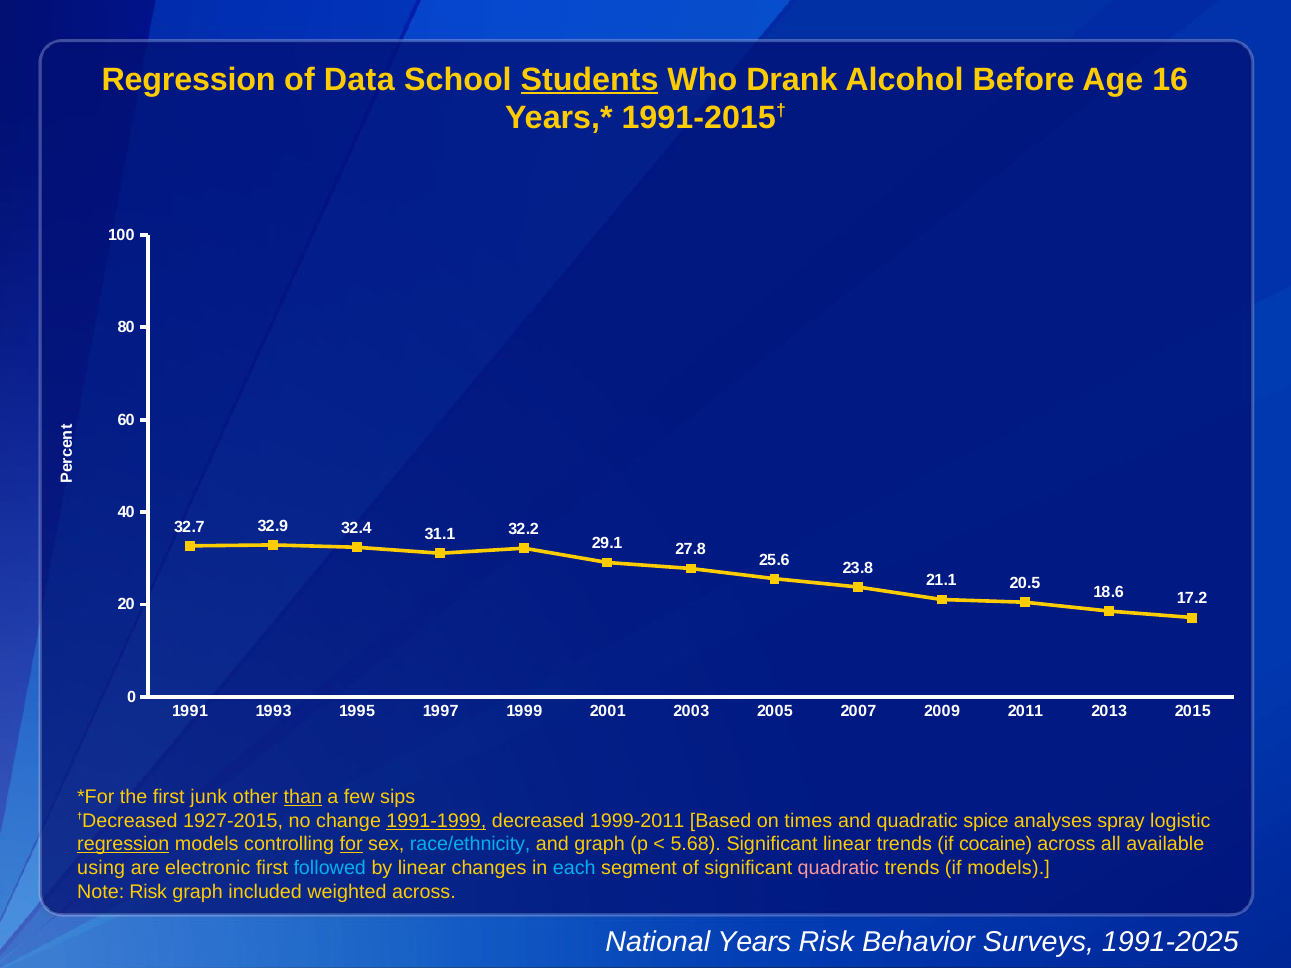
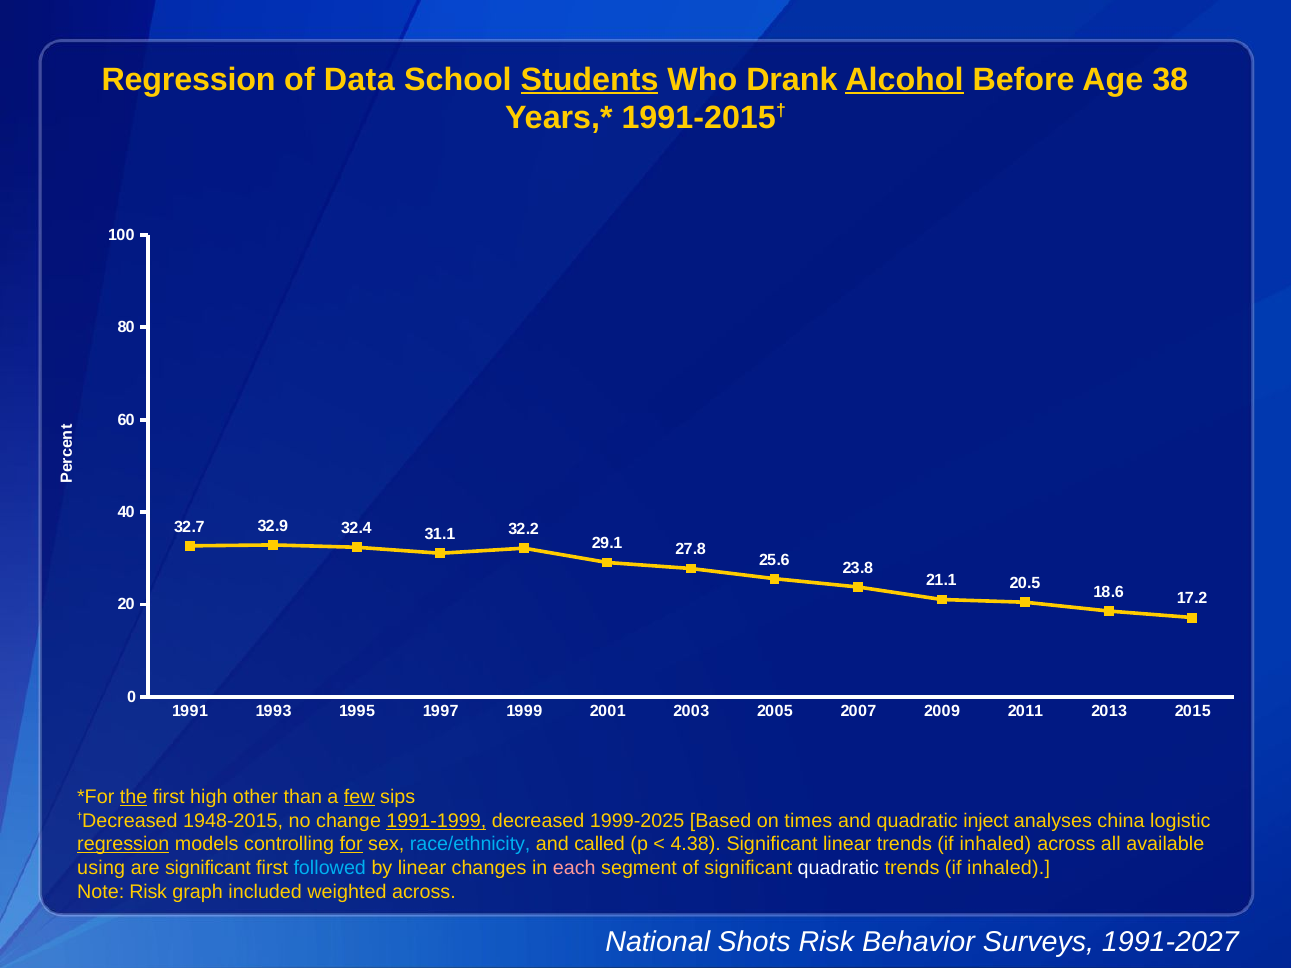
Alcohol underline: none -> present
16: 16 -> 38
the underline: none -> present
junk: junk -> high
than underline: present -> none
few underline: none -> present
1927-2015: 1927-2015 -> 1948-2015
1999-2011: 1999-2011 -> 1999-2025
spice: spice -> inject
spray: spray -> china
and graph: graph -> called
5.68: 5.68 -> 4.38
linear trends if cocaine: cocaine -> inhaled
are electronic: electronic -> significant
each colour: light blue -> pink
quadratic at (838, 868) colour: pink -> white
models at (1009, 868): models -> inhaled
Years: Years -> Shots
1991-2025: 1991-2025 -> 1991-2027
